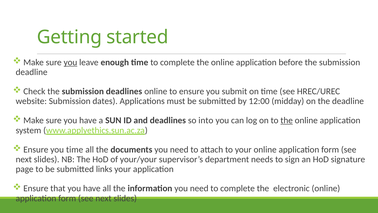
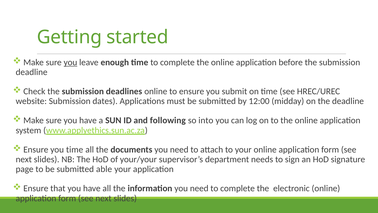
and deadlines: deadlines -> following
the at (287, 120) underline: present -> none
links: links -> able
